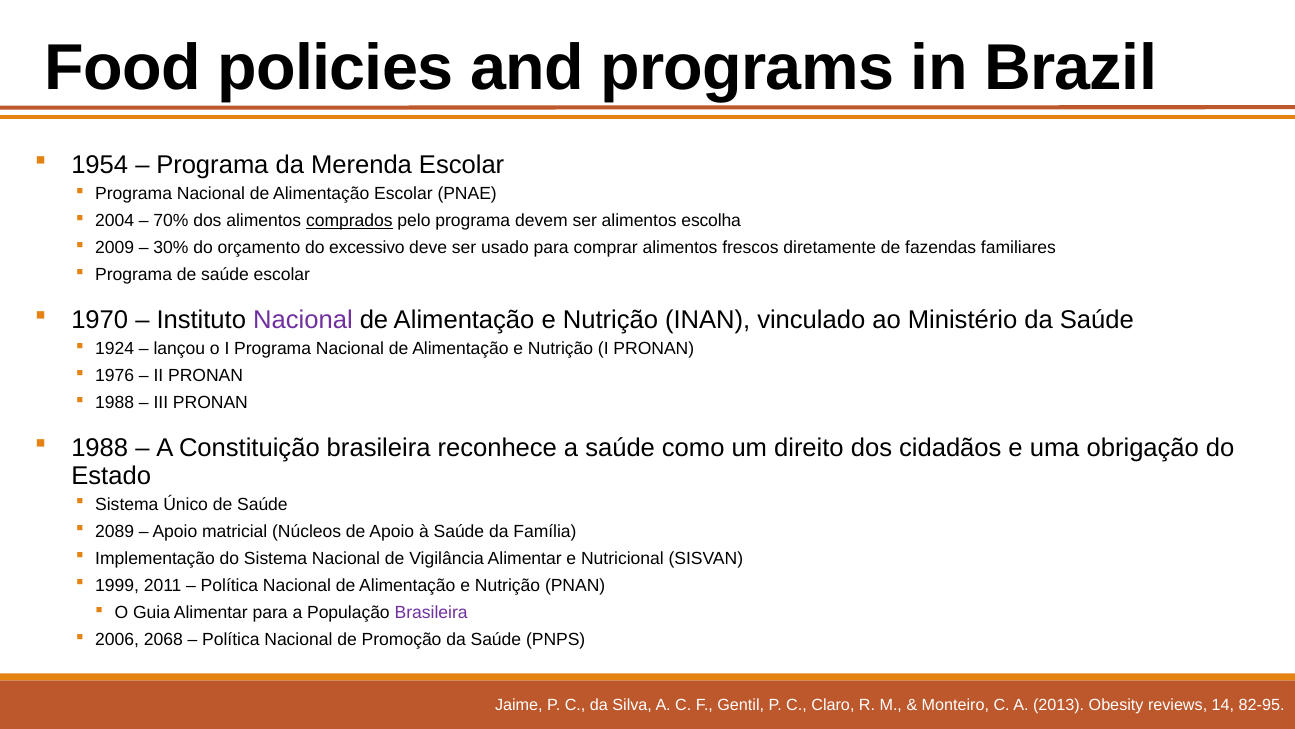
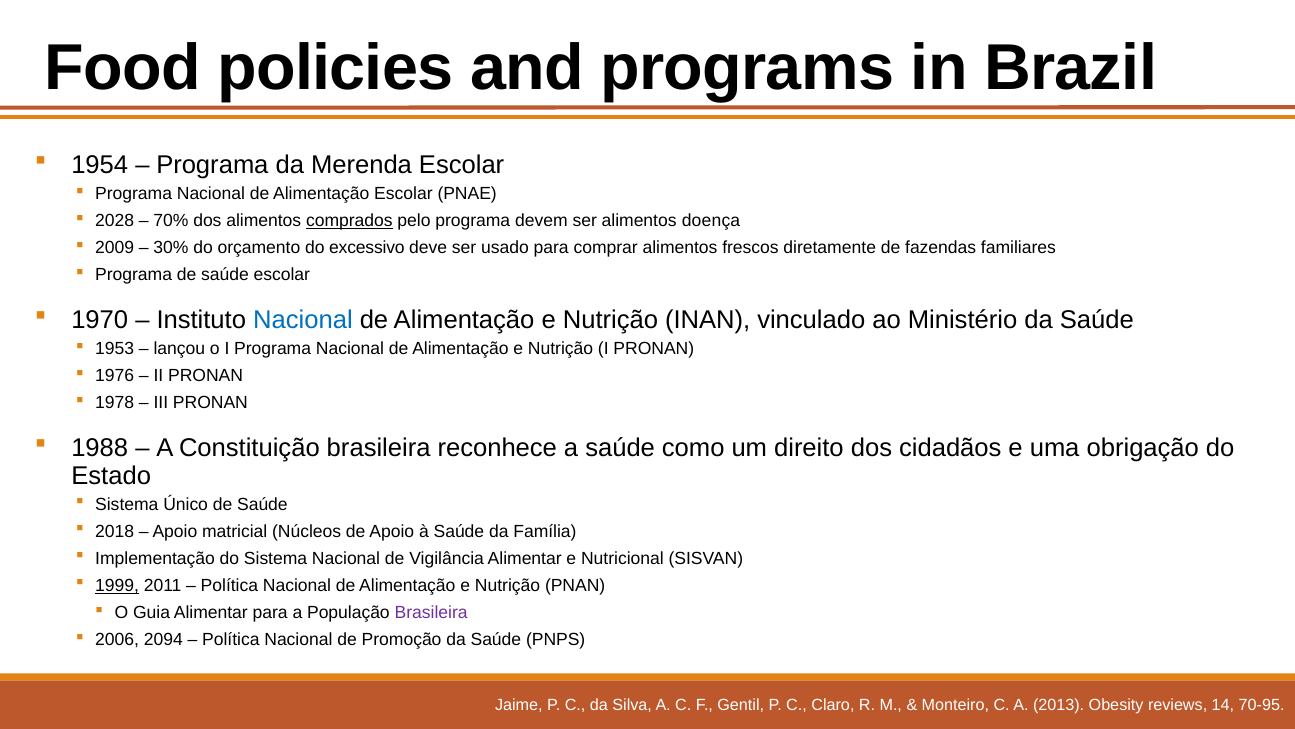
2004: 2004 -> 2028
escolha: escolha -> doença
Nacional at (303, 320) colour: purple -> blue
1924: 1924 -> 1953
1988 at (115, 403): 1988 -> 1978
2089: 2089 -> 2018
1999 underline: none -> present
2068: 2068 -> 2094
82-95: 82-95 -> 70-95
